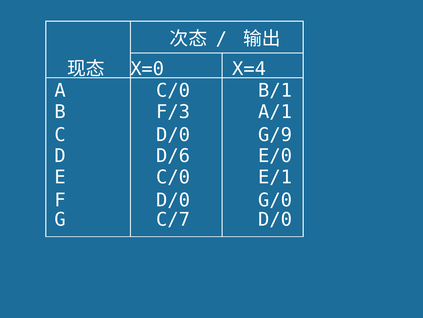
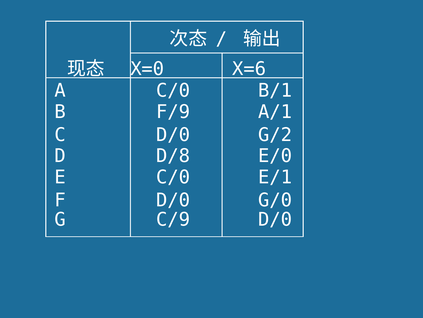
X=4: X=4 -> X=6
F/3: F/3 -> F/9
G/9: G/9 -> G/2
D/6: D/6 -> D/8
C/7: C/7 -> C/9
